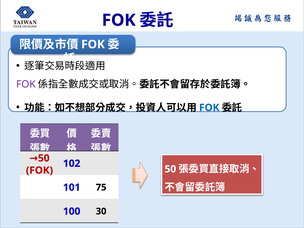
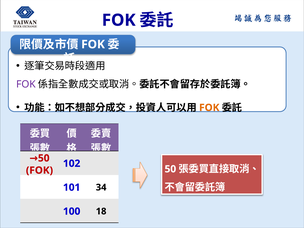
FOK at (209, 108) colour: blue -> orange
75: 75 -> 34
30: 30 -> 18
